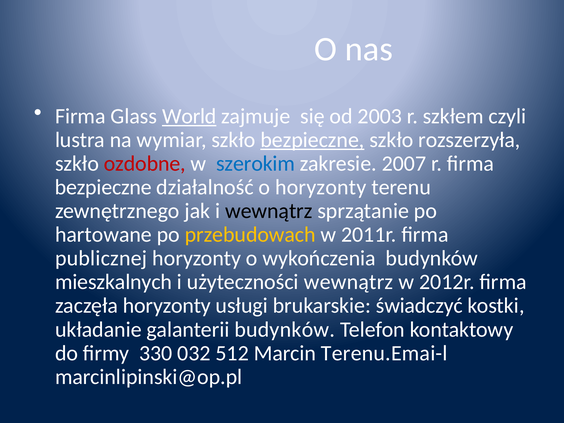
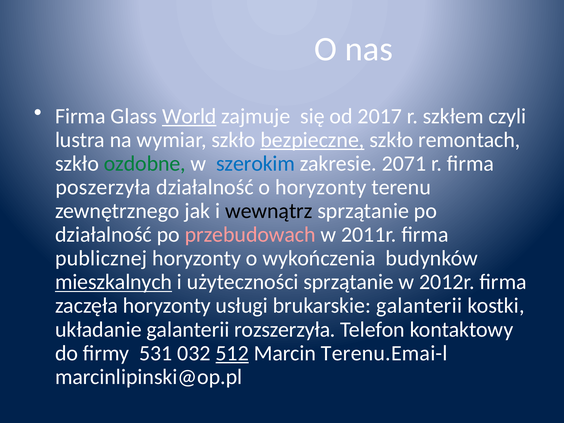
2003: 2003 -> 2017
rozszerzyła: rozszerzyła -> remontach
ozdobne colour: red -> green
2007: 2007 -> 2071
bezpieczne at (103, 187): bezpieczne -> poszerzyła
hartowane at (103, 235): hartowane -> działalność
przebudowach colour: yellow -> pink
mieszkalnych underline: none -> present
użyteczności wewnątrz: wewnątrz -> sprzątanie
brukarskie świadczyć: świadczyć -> galanterii
galanterii budynków: budynków -> rozszerzyła
330: 330 -> 531
512 underline: none -> present
